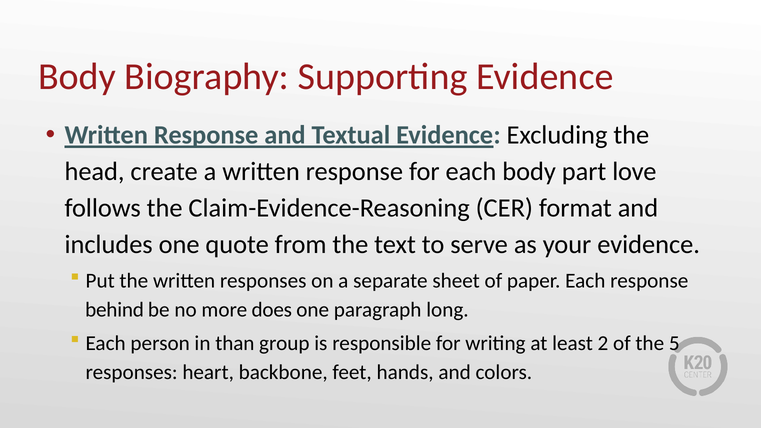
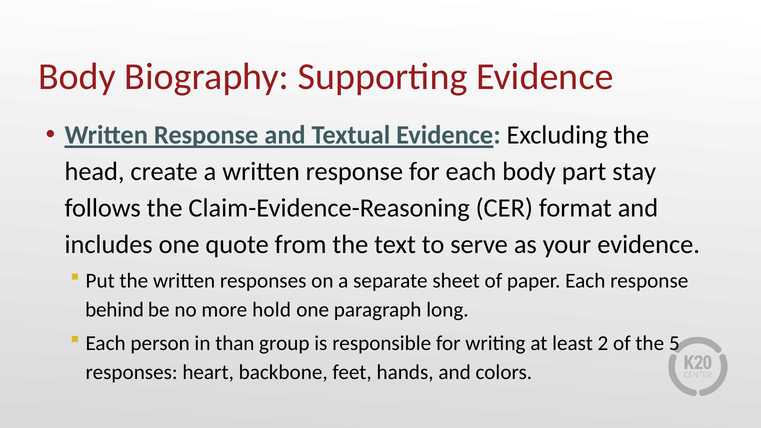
love: love -> stay
does: does -> hold
